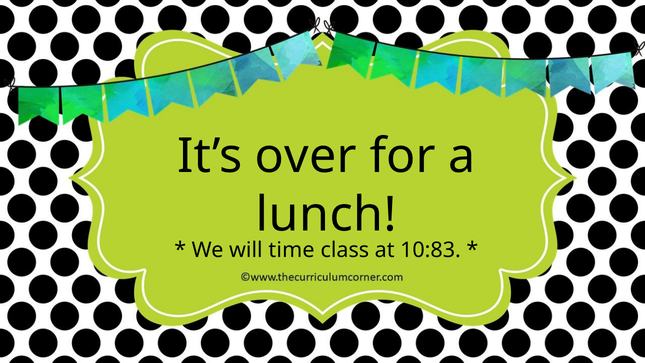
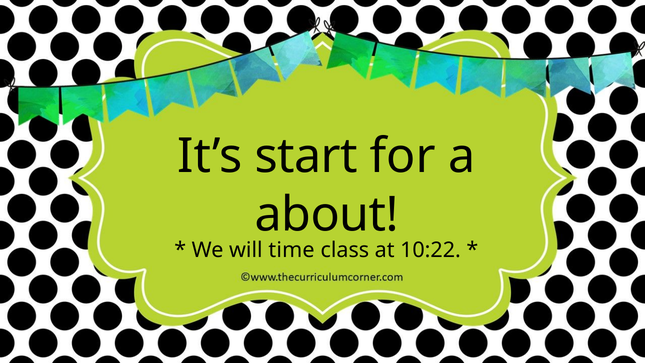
over: over -> start
lunch: lunch -> about
10:83: 10:83 -> 10:22
